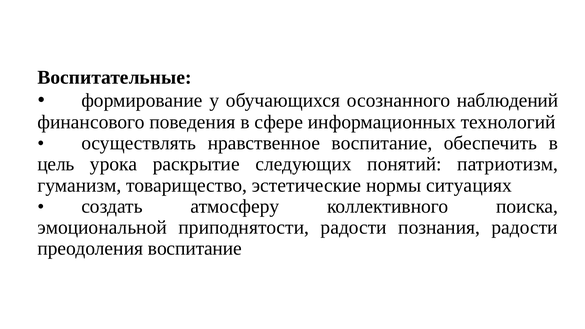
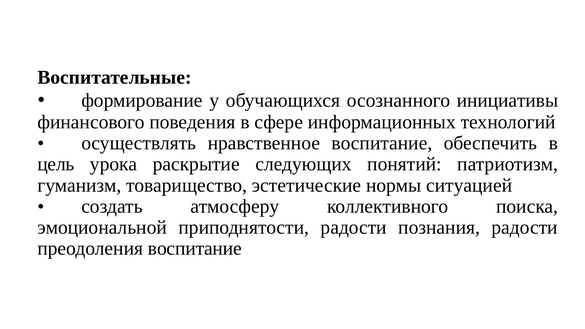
наблюдений: наблюдений -> инициативы
ситуациях: ситуациях -> ситуацией
